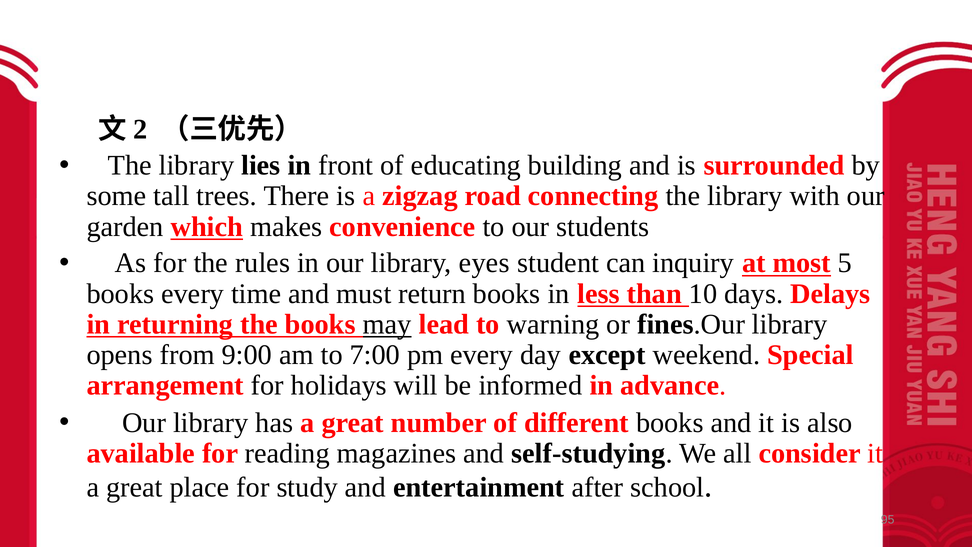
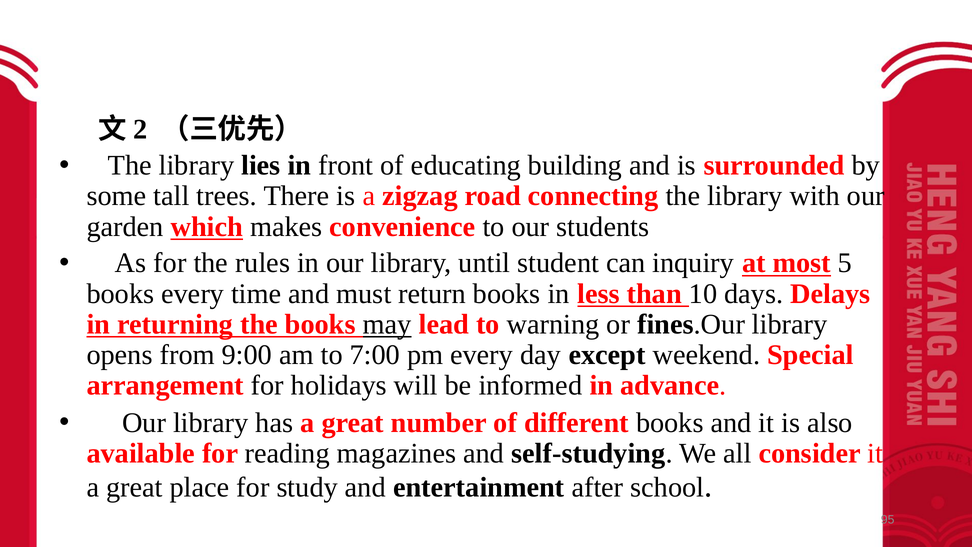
eyes: eyes -> until
